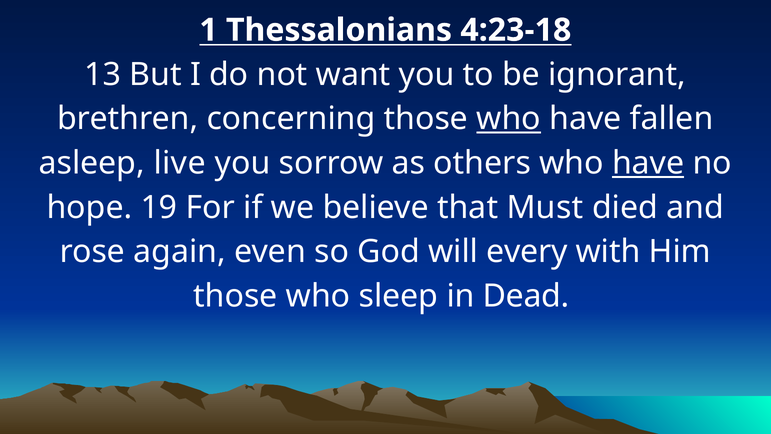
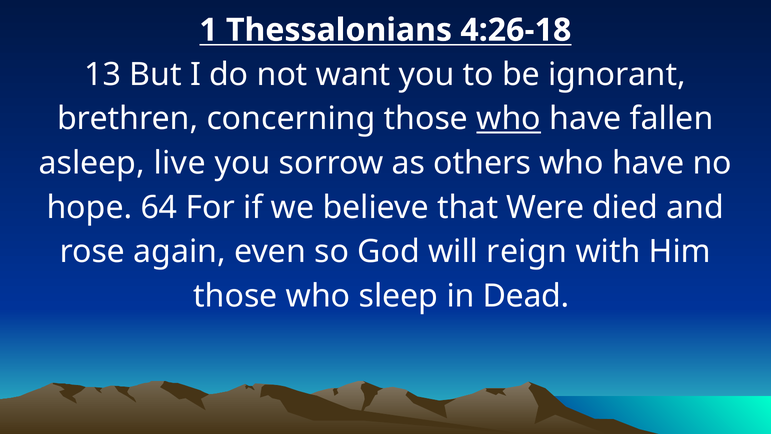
4:23-18: 4:23-18 -> 4:26-18
have at (648, 163) underline: present -> none
19: 19 -> 64
Must: Must -> Were
every: every -> reign
